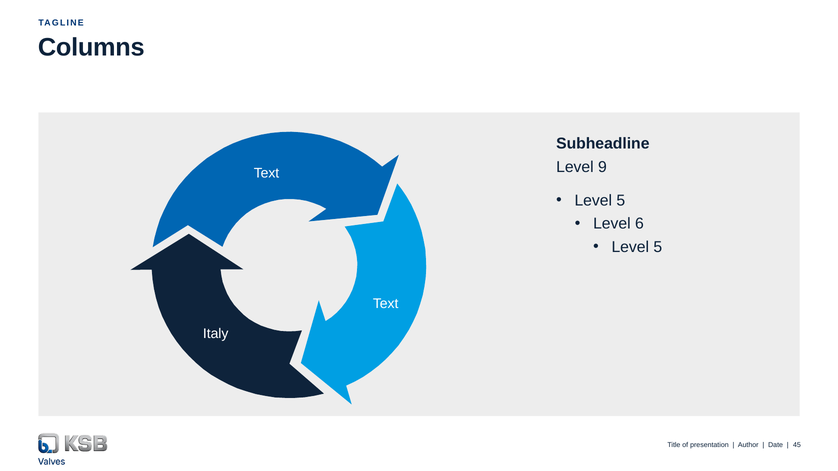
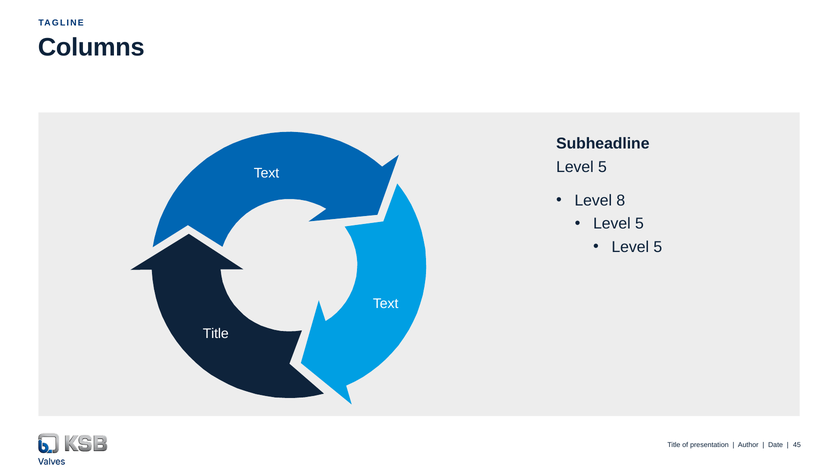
9 at (602, 167): 9 -> 5
5 at (621, 201): 5 -> 8
6 at (639, 224): 6 -> 5
Italy at (216, 334): Italy -> Title
